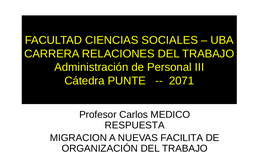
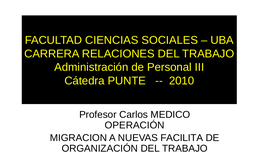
2071: 2071 -> 2010
RESPUESTA: RESPUESTA -> OPERACIÓN
